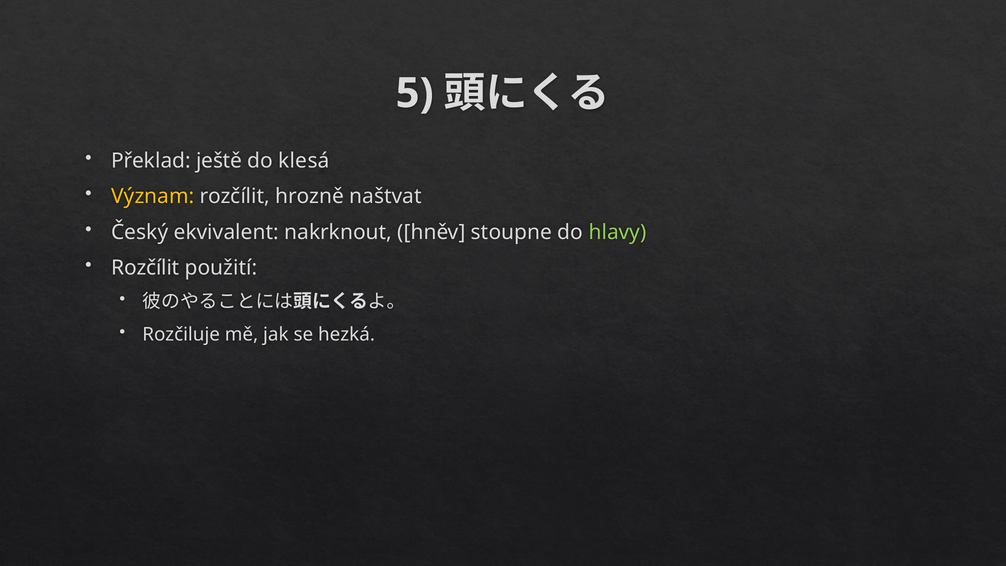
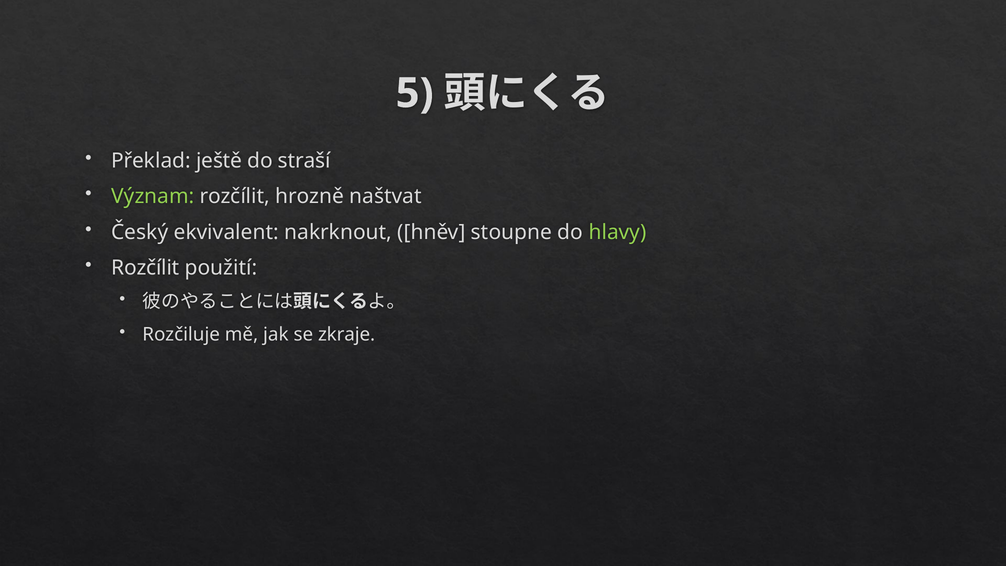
klesá: klesá -> straší
Význam colour: yellow -> light green
hezká: hezká -> zkraje
